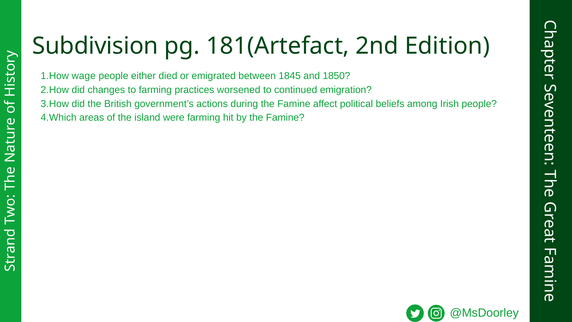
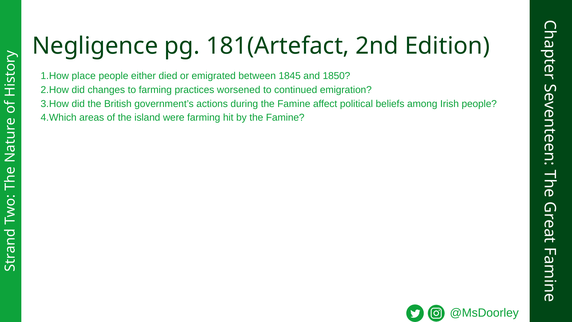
Subdivision: Subdivision -> Negligence
wage: wage -> place
